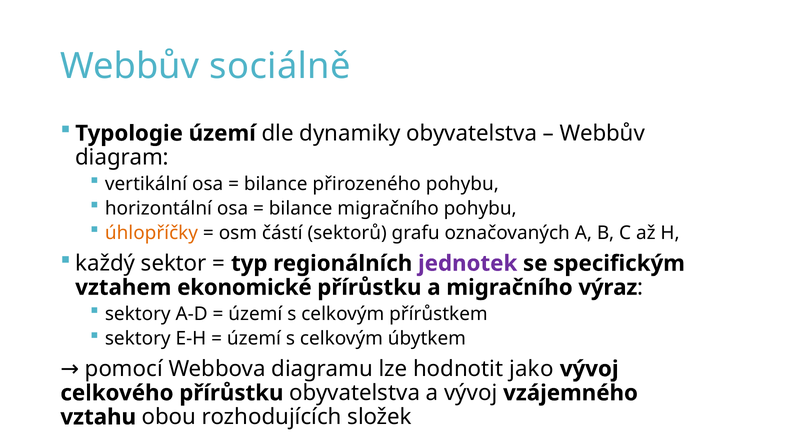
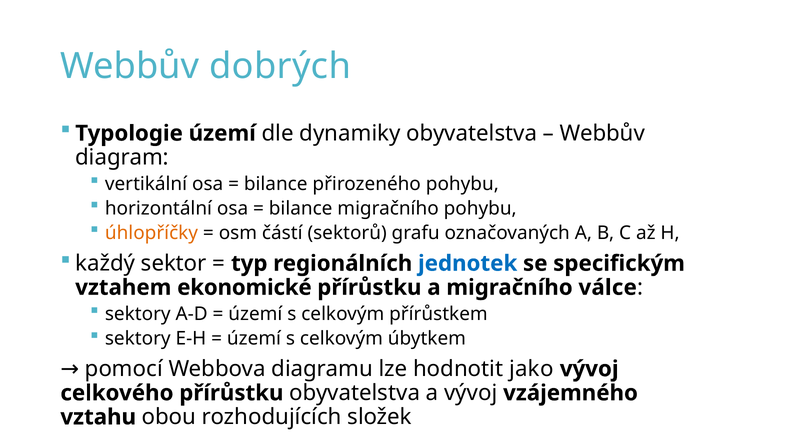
sociálně: sociálně -> dobrých
jednotek colour: purple -> blue
výraz: výraz -> válce
